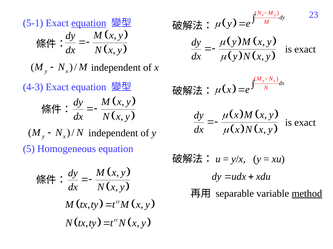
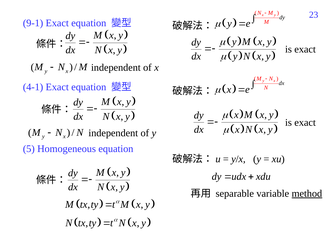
5-1: 5-1 -> 9-1
equation at (89, 23) underline: present -> none
4-3: 4-3 -> 4-1
